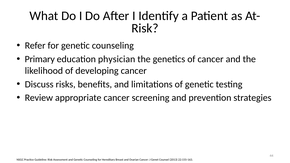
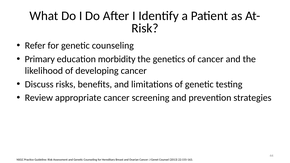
physician: physician -> morbidity
